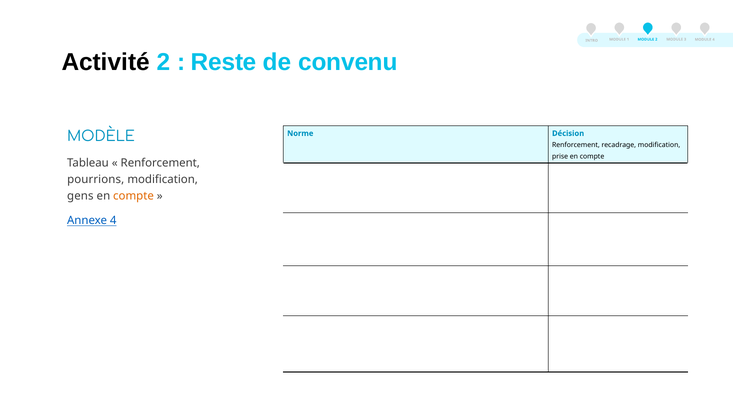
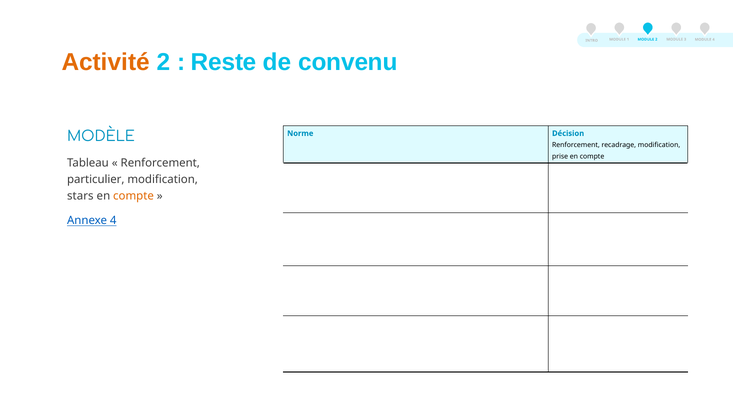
Activité colour: black -> orange
pourrions: pourrions -> particulier
gens: gens -> stars
